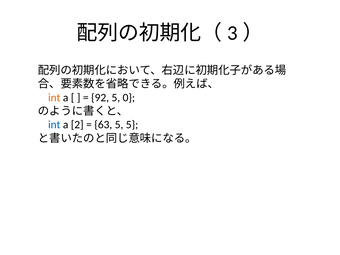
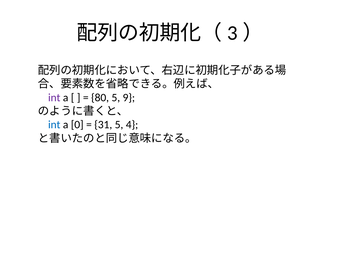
int at (54, 98) colour: orange -> purple
92: 92 -> 80
0: 0 -> 9
2: 2 -> 0
63: 63 -> 31
5 5: 5 -> 4
